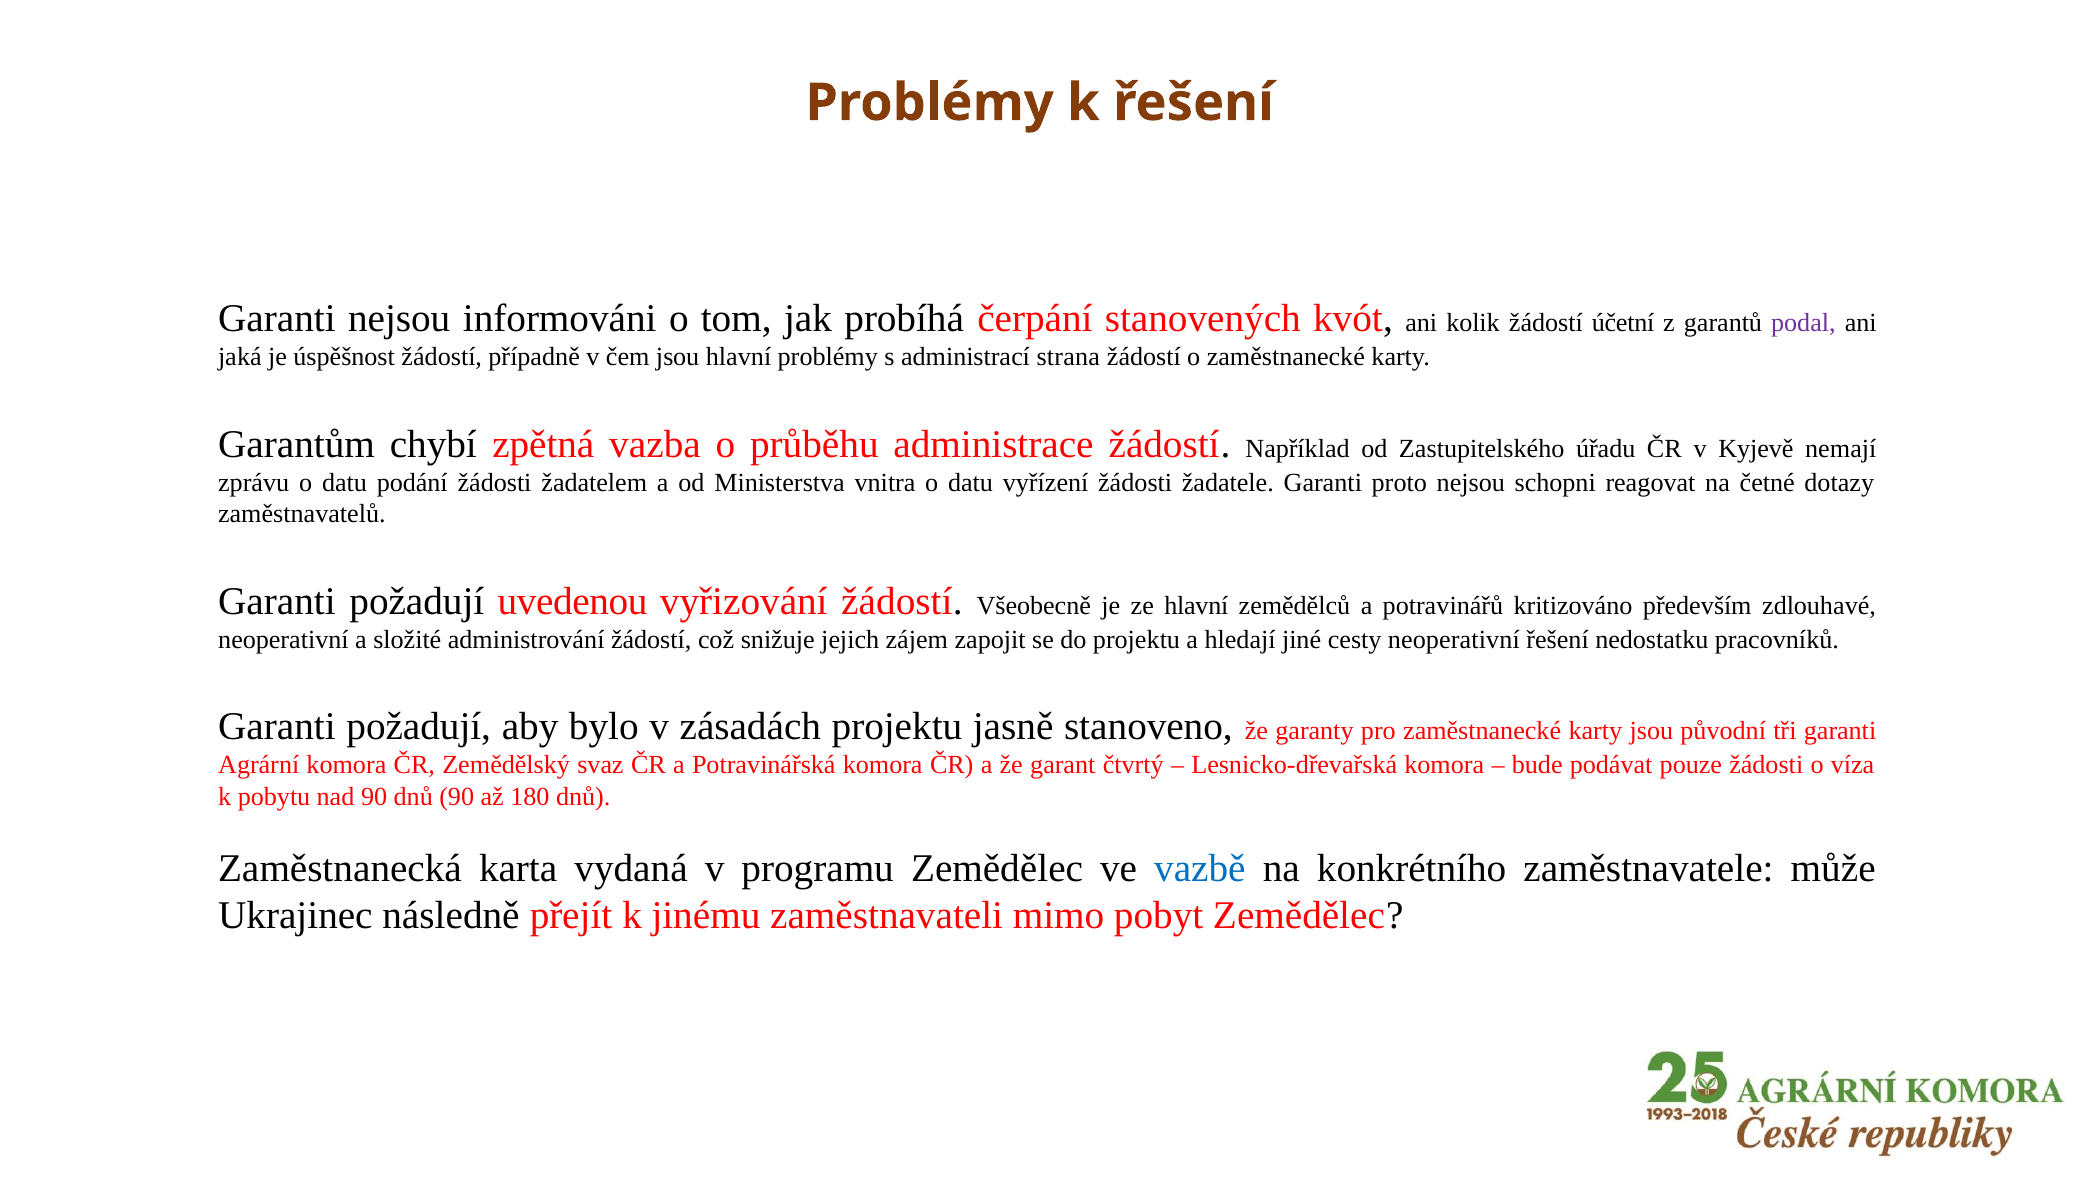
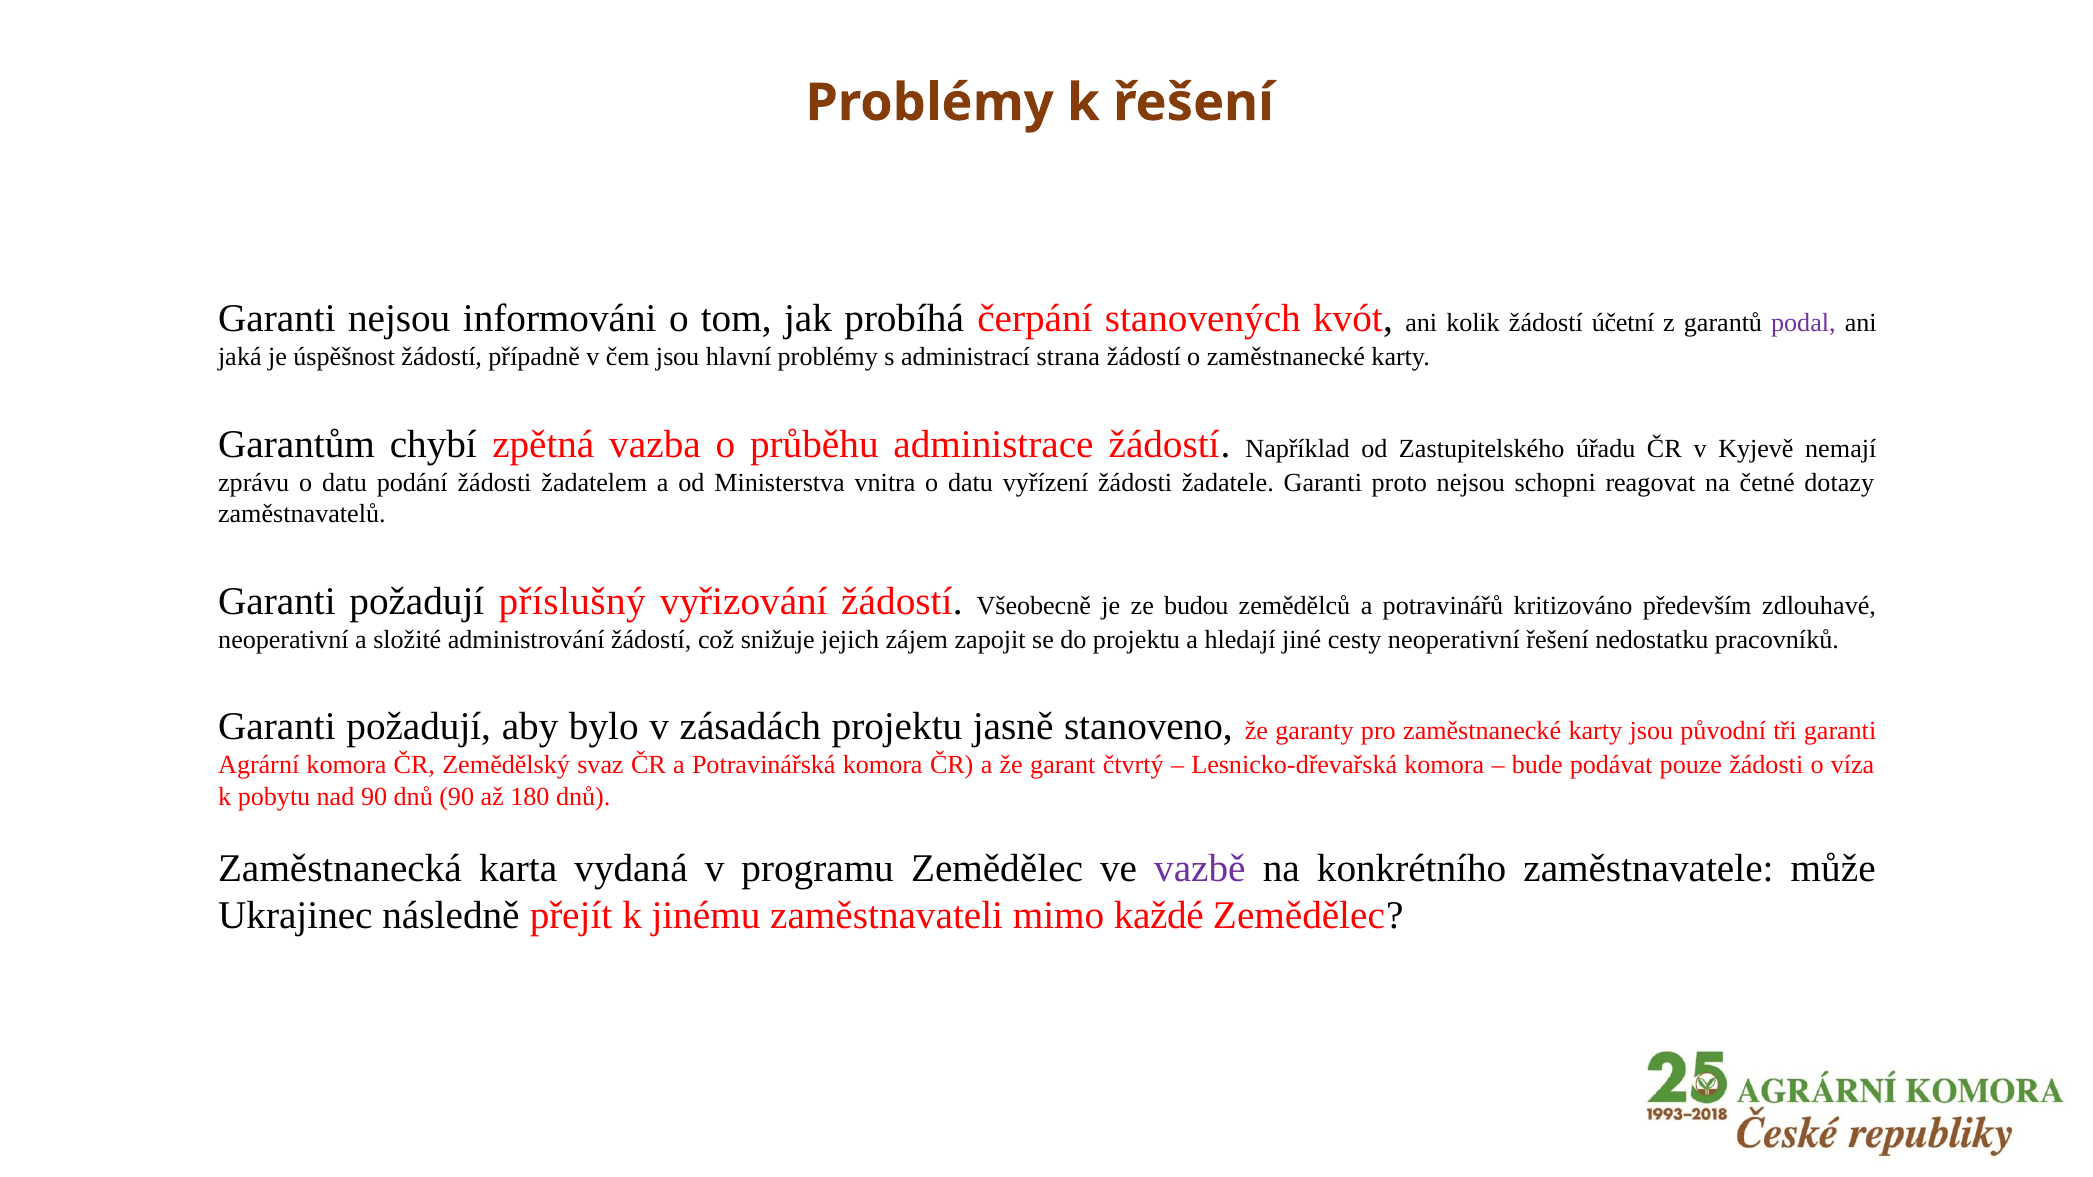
uvedenou: uvedenou -> příslušný
ze hlavní: hlavní -> budou
vazbě colour: blue -> purple
pobyt: pobyt -> každé
